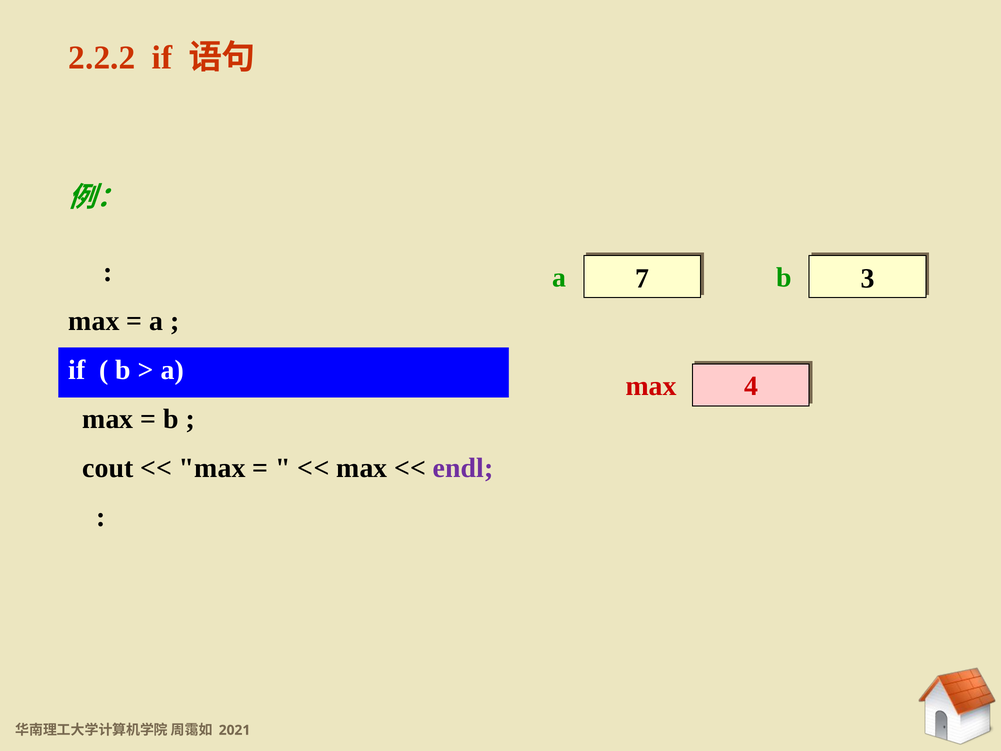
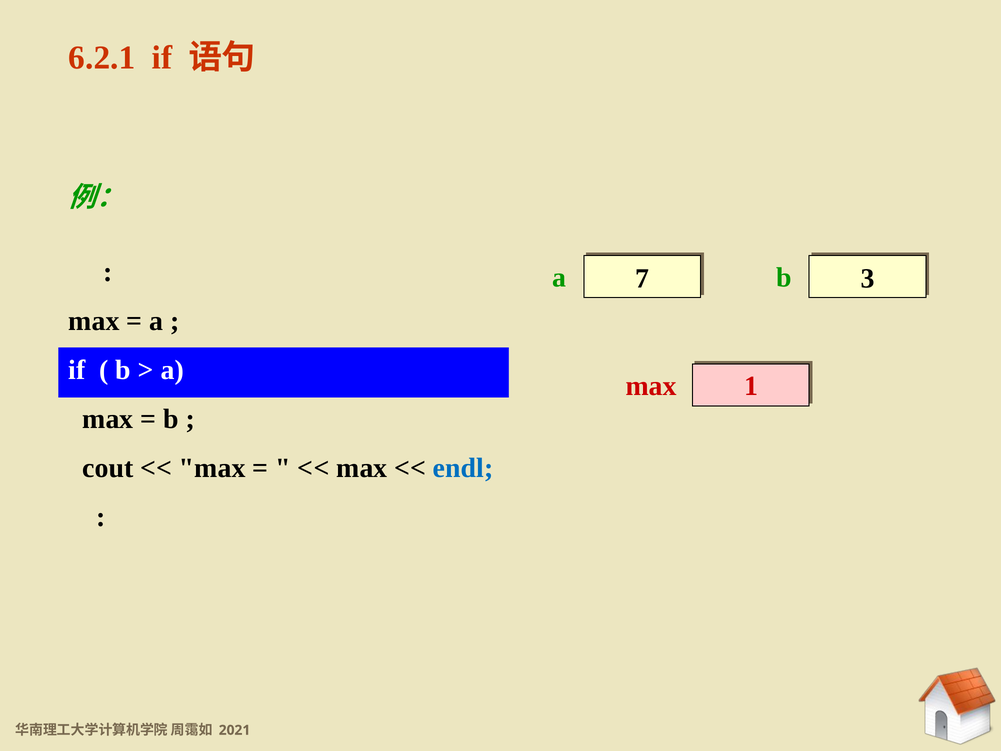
2.2.2: 2.2.2 -> 6.2.1
4: 4 -> 1
endl colour: purple -> blue
